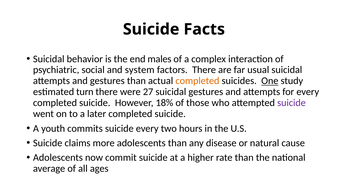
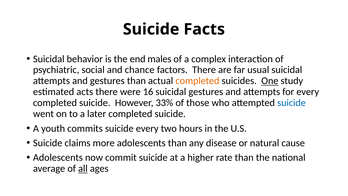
system: system -> chance
turn: turn -> acts
27: 27 -> 16
18%: 18% -> 33%
suicide at (292, 103) colour: purple -> blue
all underline: none -> present
